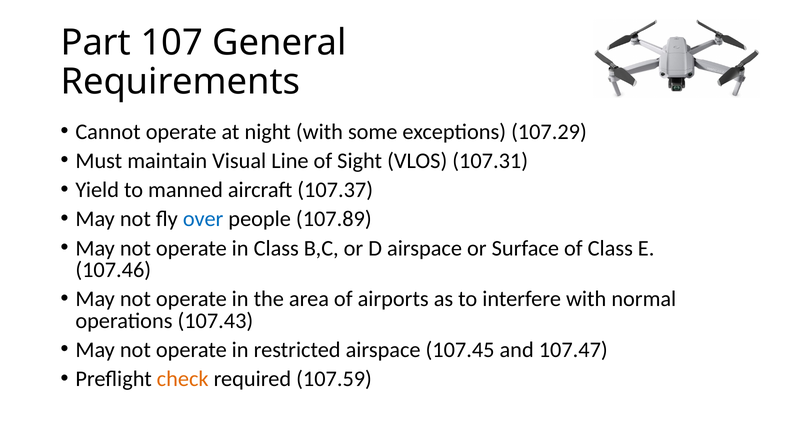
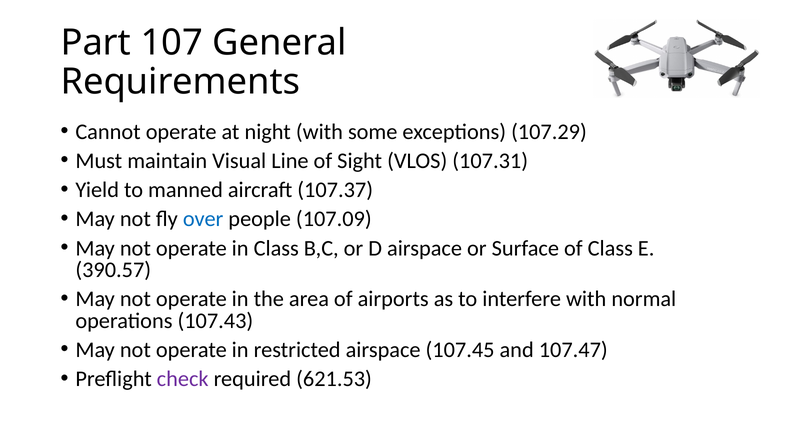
107.89: 107.89 -> 107.09
107.46: 107.46 -> 390.57
check colour: orange -> purple
107.59: 107.59 -> 621.53
